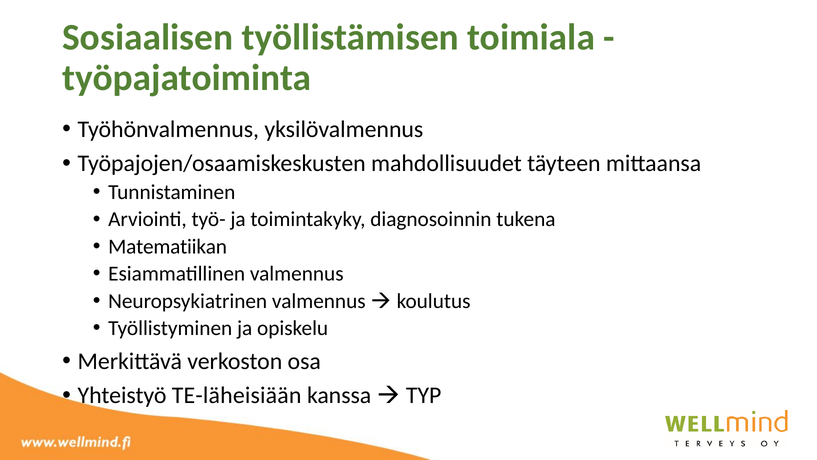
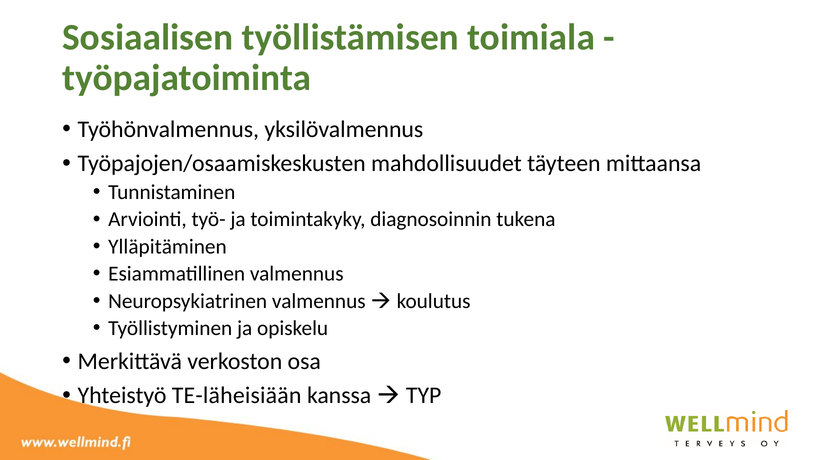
Matematiikan: Matematiikan -> Ylläpitäminen
